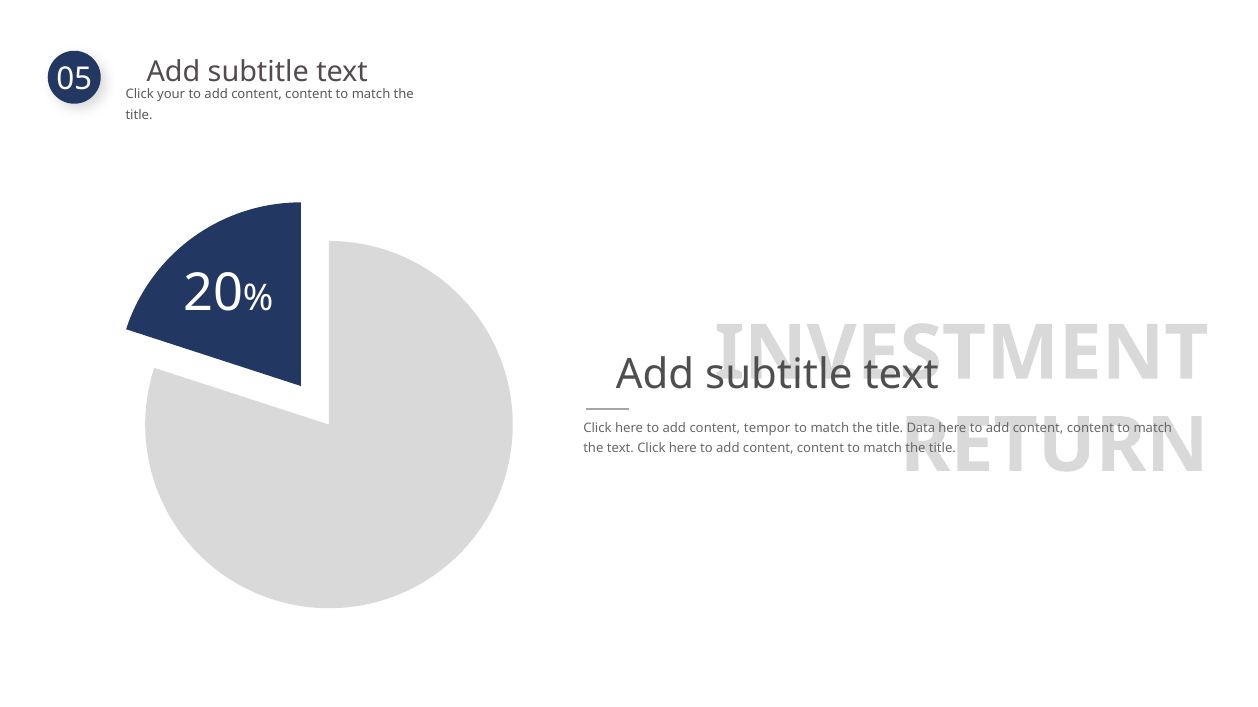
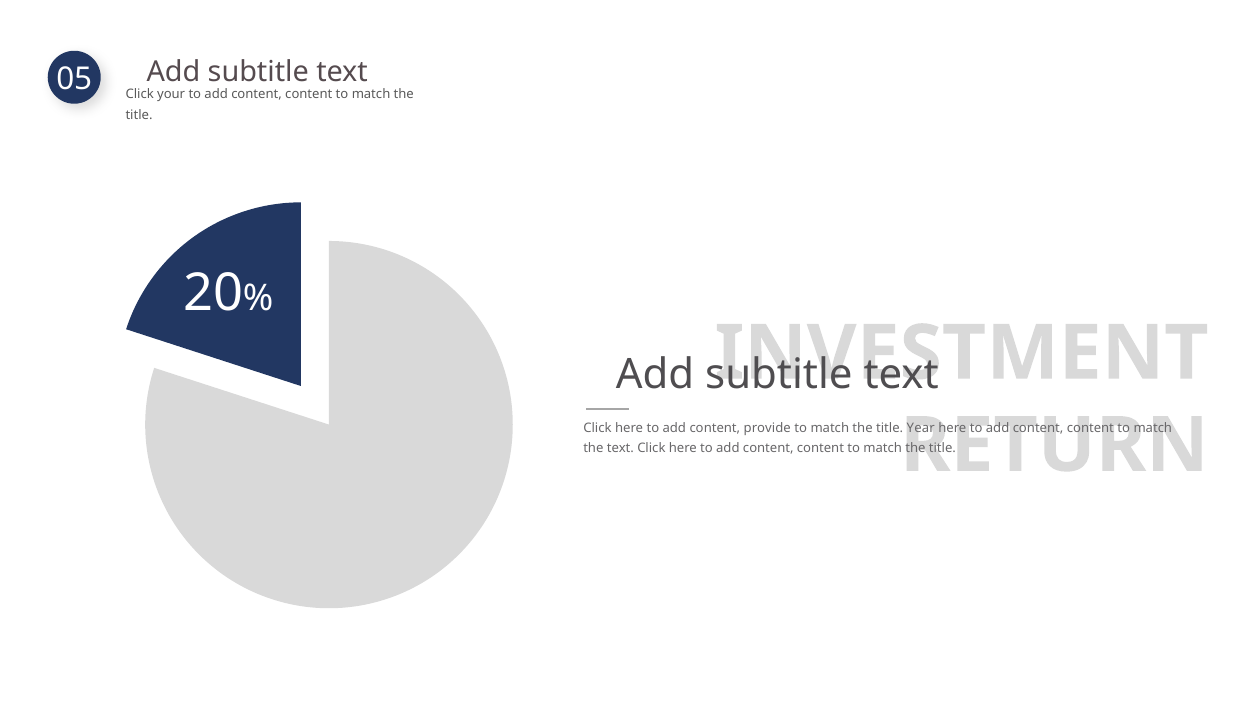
tempor: tempor -> provide
Data: Data -> Year
